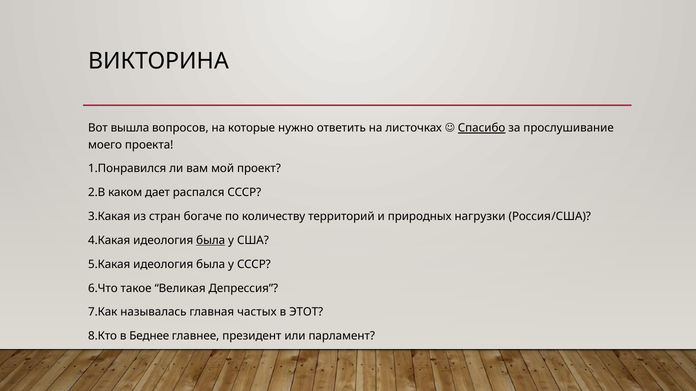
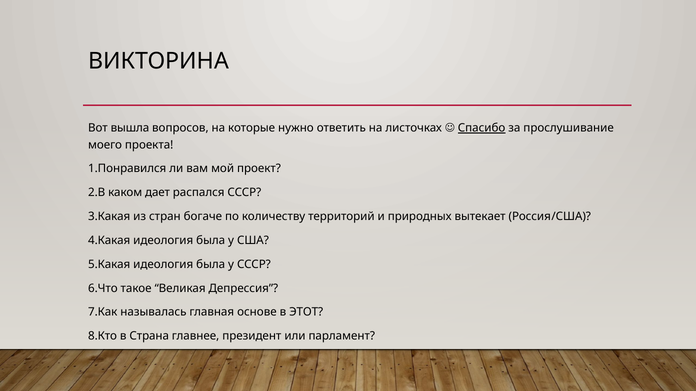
нагрузки: нагрузки -> вытекает
была at (211, 241) underline: present -> none
частых: частых -> основе
Беднее: Беднее -> Страна
